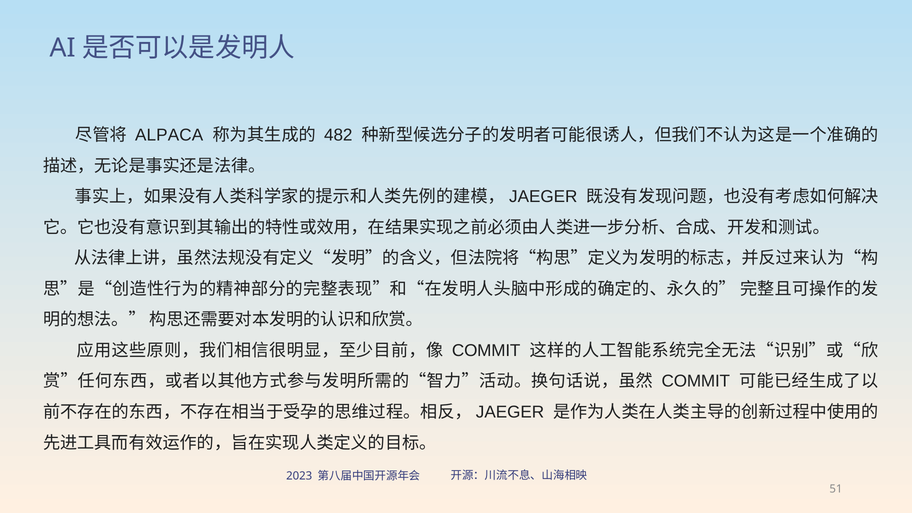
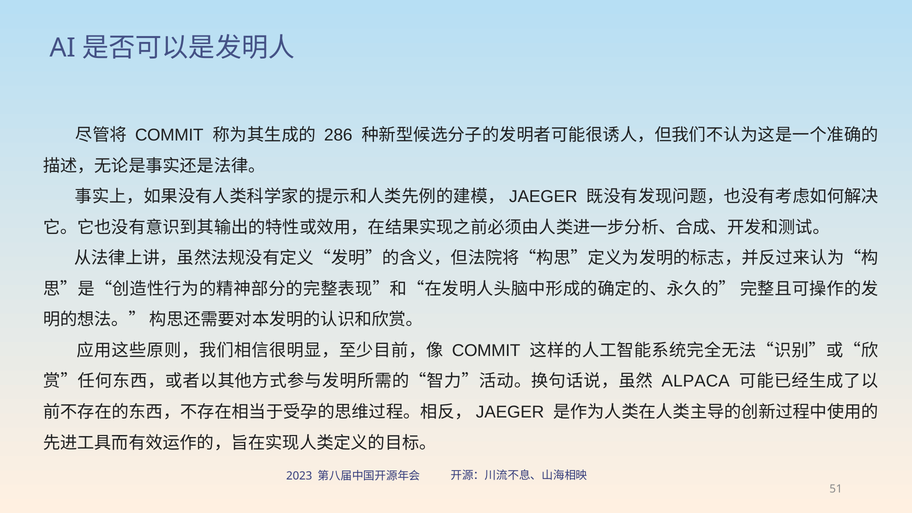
ALPACA at (169, 135): ALPACA -> COMMIT
482: 482 -> 286
COMMIT at (696, 381): COMMIT -> ALPACA
